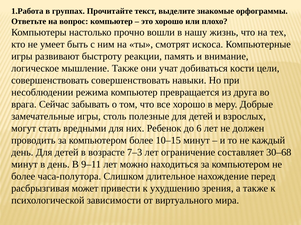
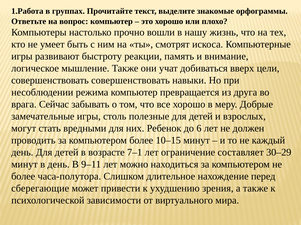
кости: кости -> вверх
7–3: 7–3 -> 7–1
30–68: 30–68 -> 30–29
расбрызгивая: расбрызгивая -> сберегающие
